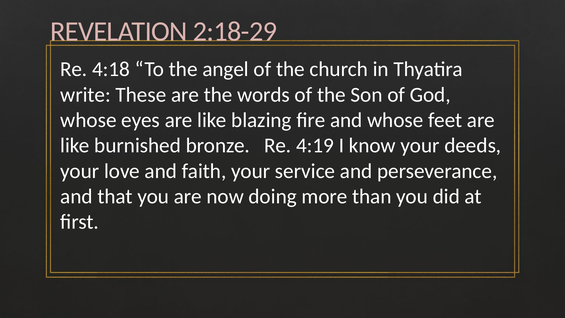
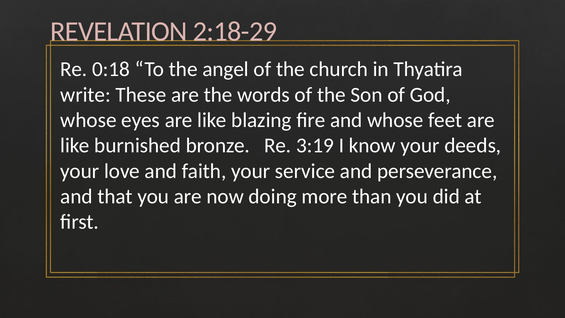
4:18: 4:18 -> 0:18
4:19: 4:19 -> 3:19
